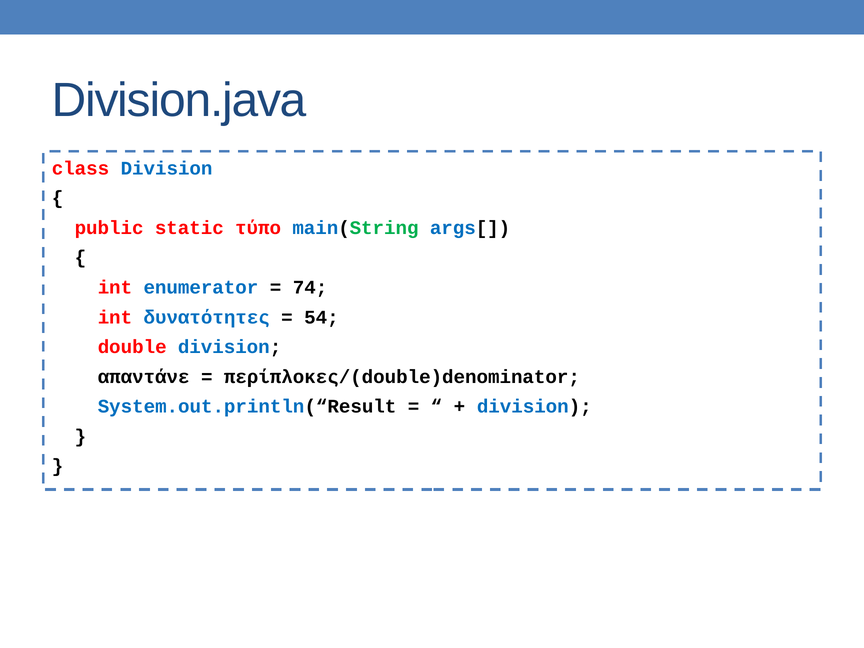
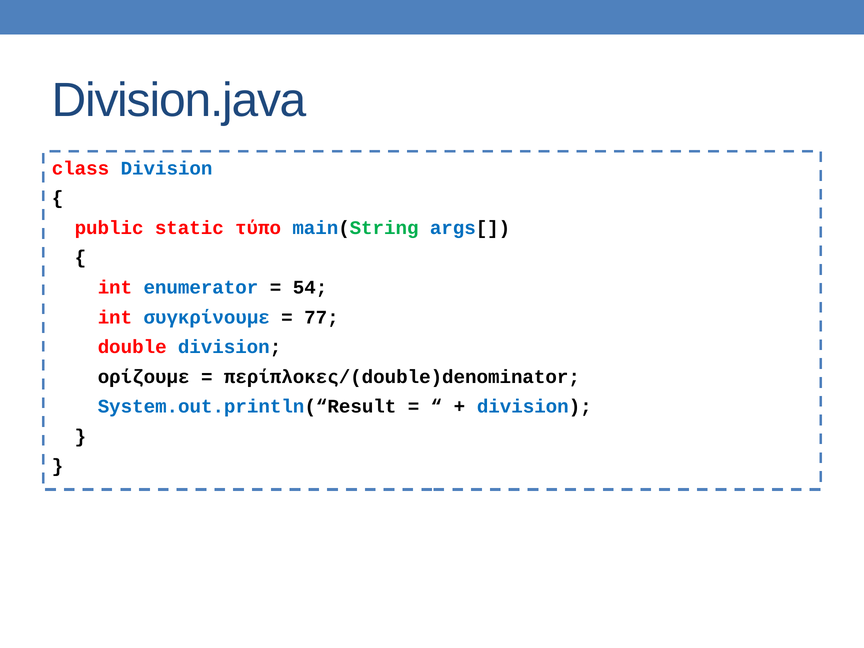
74: 74 -> 54
δυνατότητες: δυνατότητες -> συγκρίνουμε
54: 54 -> 77
απαντάνε: απαντάνε -> ορίζουμε
